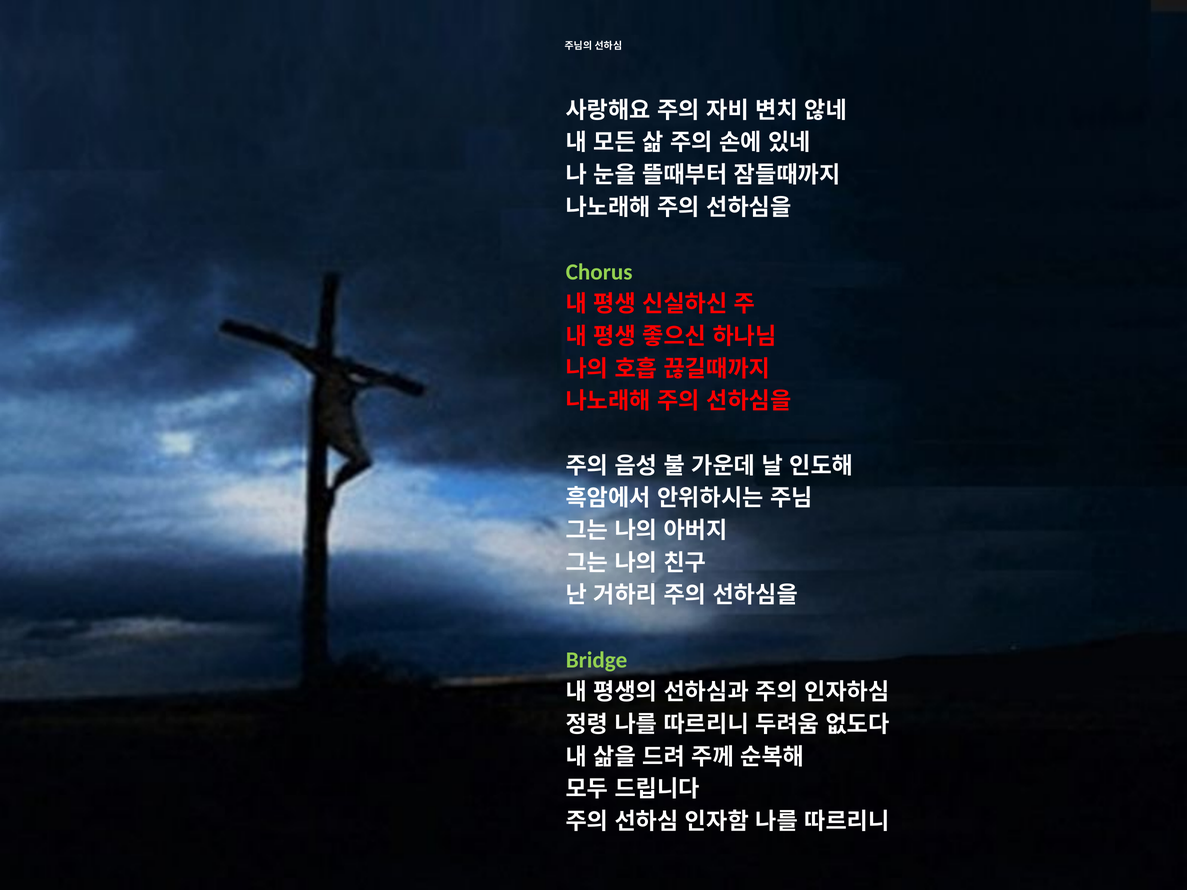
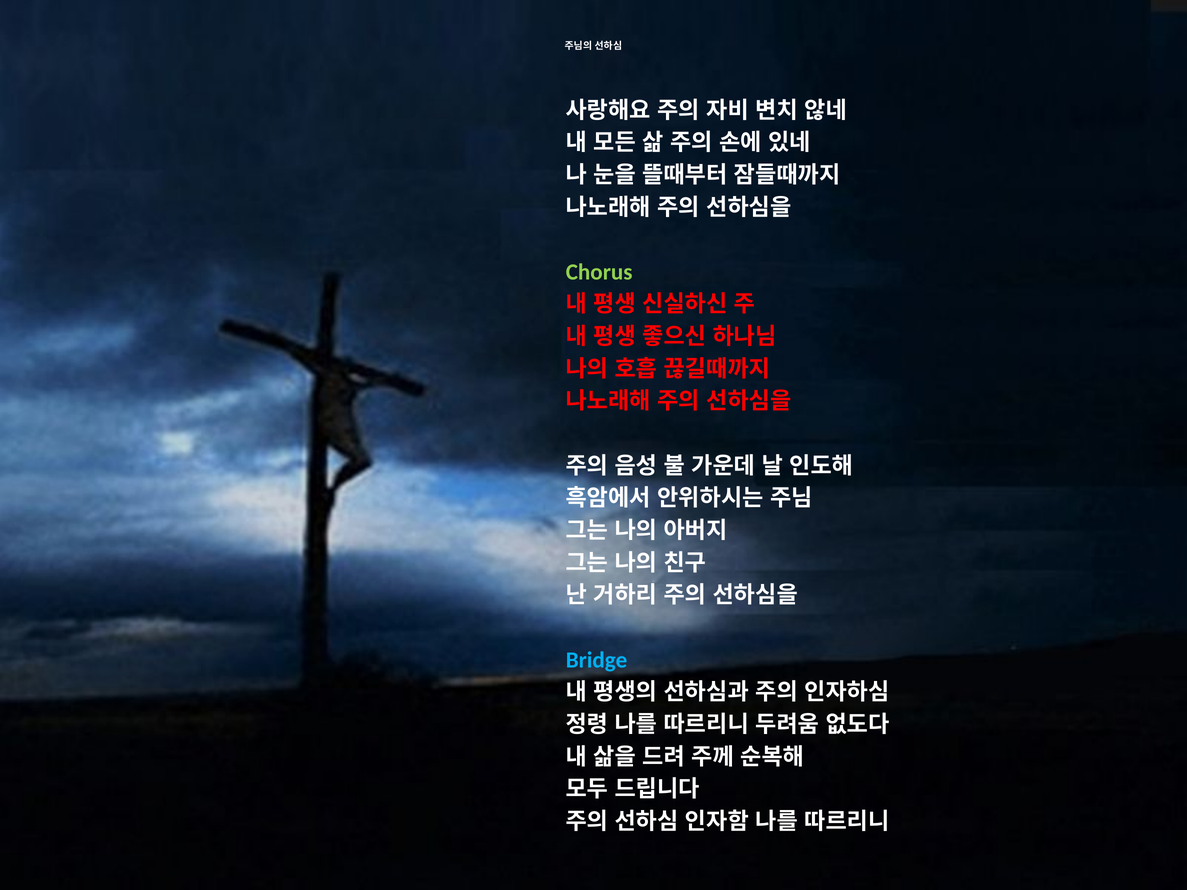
Bridge colour: light green -> light blue
